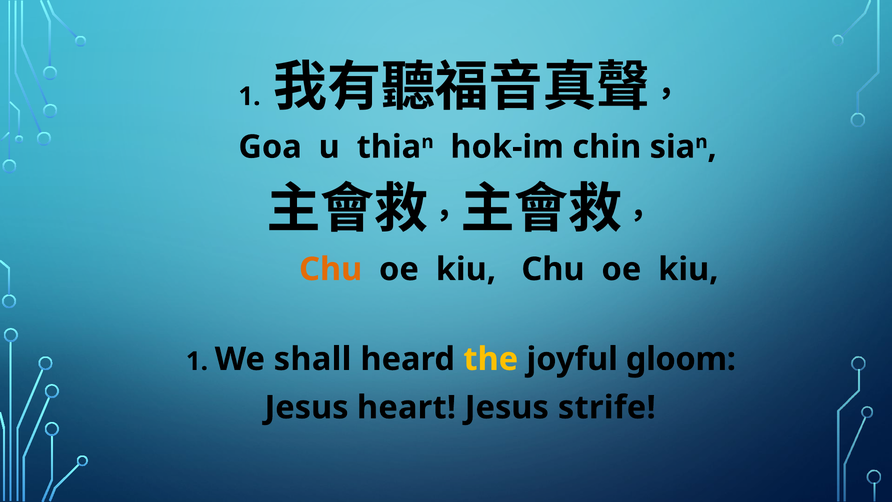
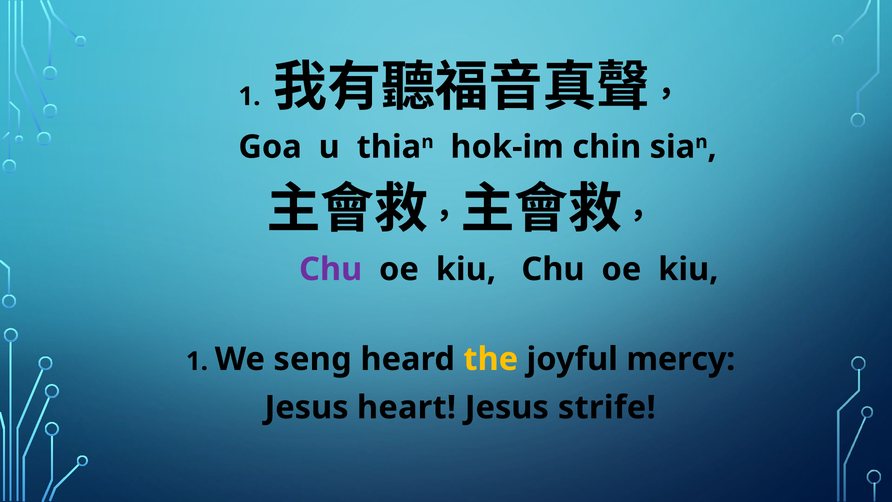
Chu at (331, 269) colour: orange -> purple
shall: shall -> seng
gloom: gloom -> mercy
